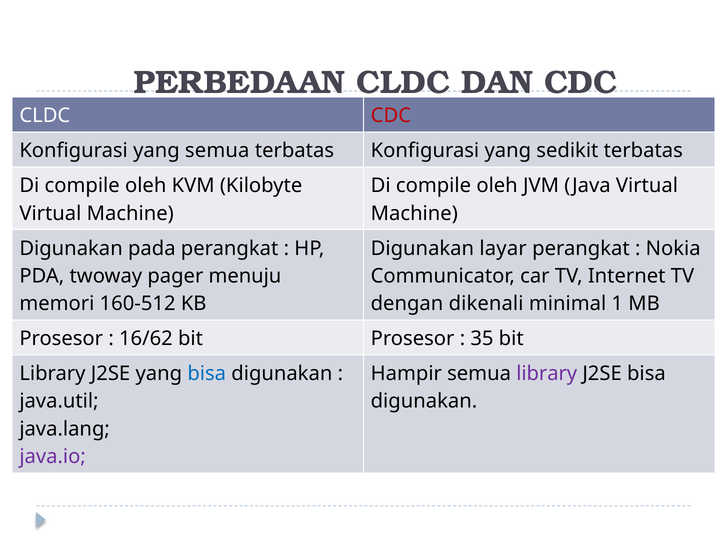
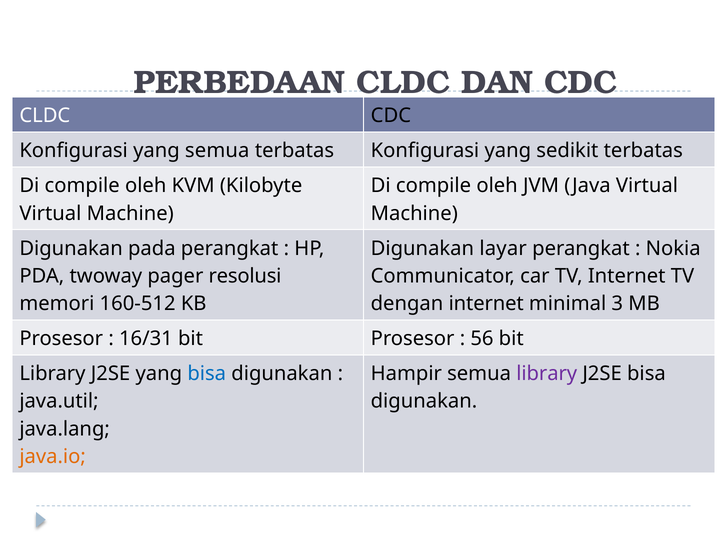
CDC at (391, 116) colour: red -> black
menuju: menuju -> resolusi
dengan dikenali: dikenali -> internet
1: 1 -> 3
16/62: 16/62 -> 16/31
35: 35 -> 56
java.io colour: purple -> orange
